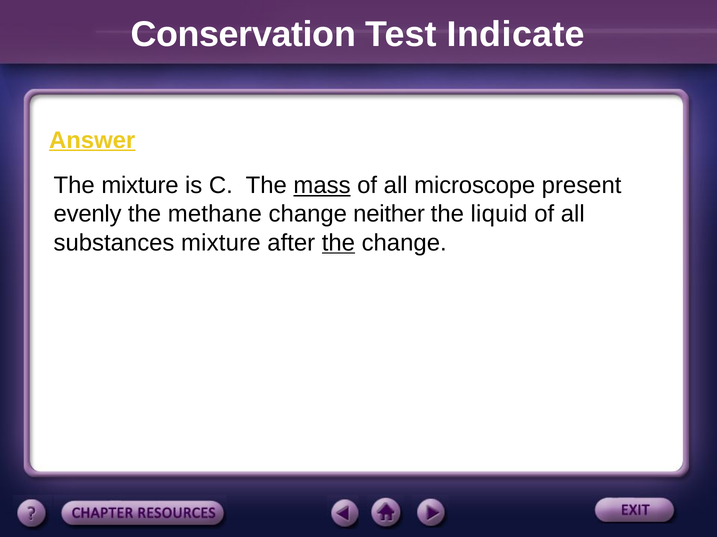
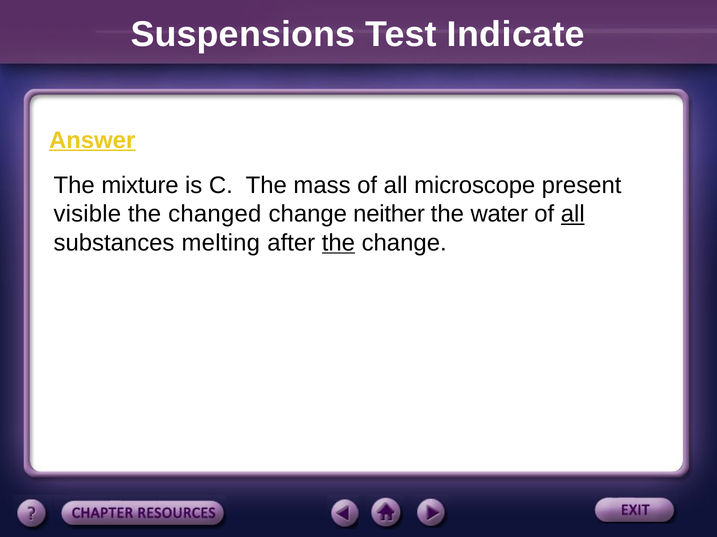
Conservation: Conservation -> Suspensions
mass underline: present -> none
evenly: evenly -> visible
methane: methane -> changed
liquid: liquid -> water
all at (573, 214) underline: none -> present
substances mixture: mixture -> melting
